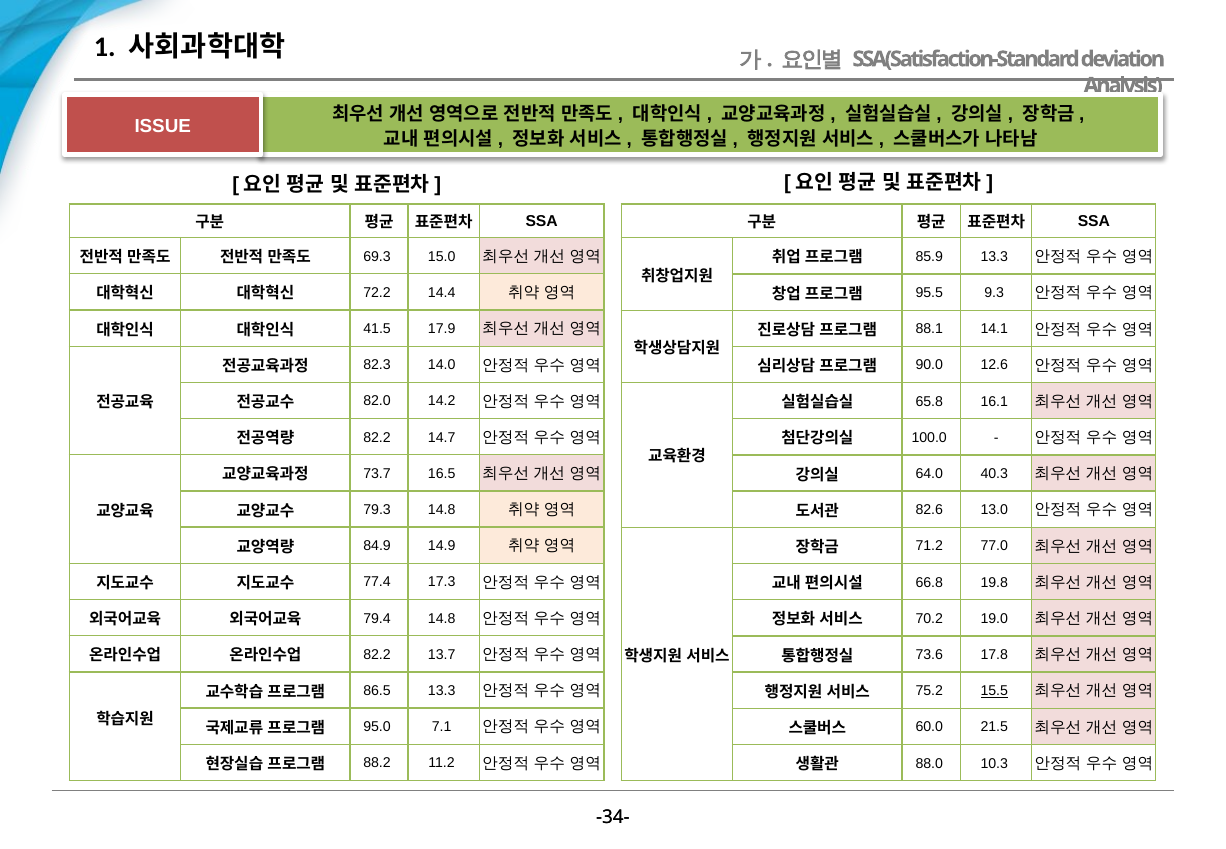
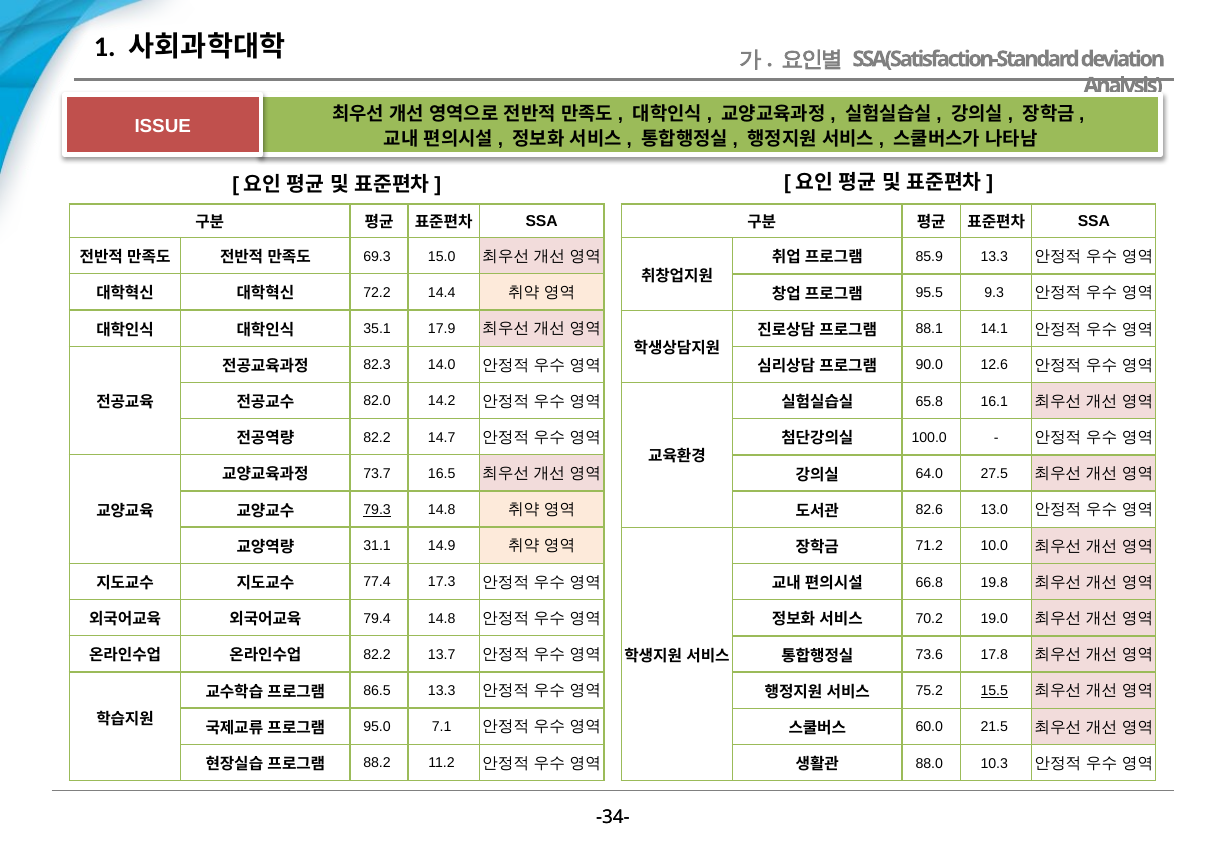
41.5: 41.5 -> 35.1
40.3: 40.3 -> 27.5
79.3 underline: none -> present
84.9: 84.9 -> 31.1
77.0: 77.0 -> 10.0
